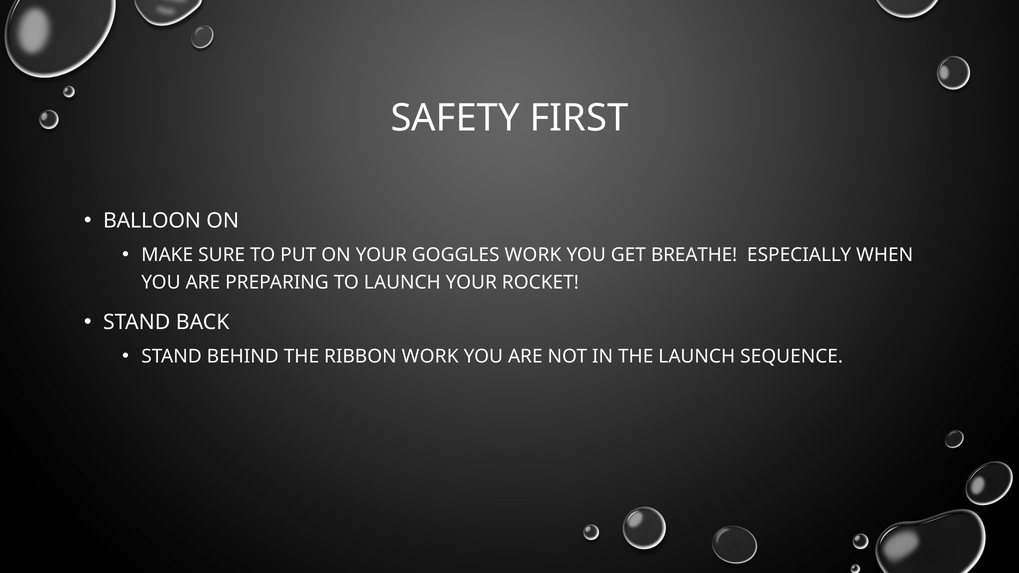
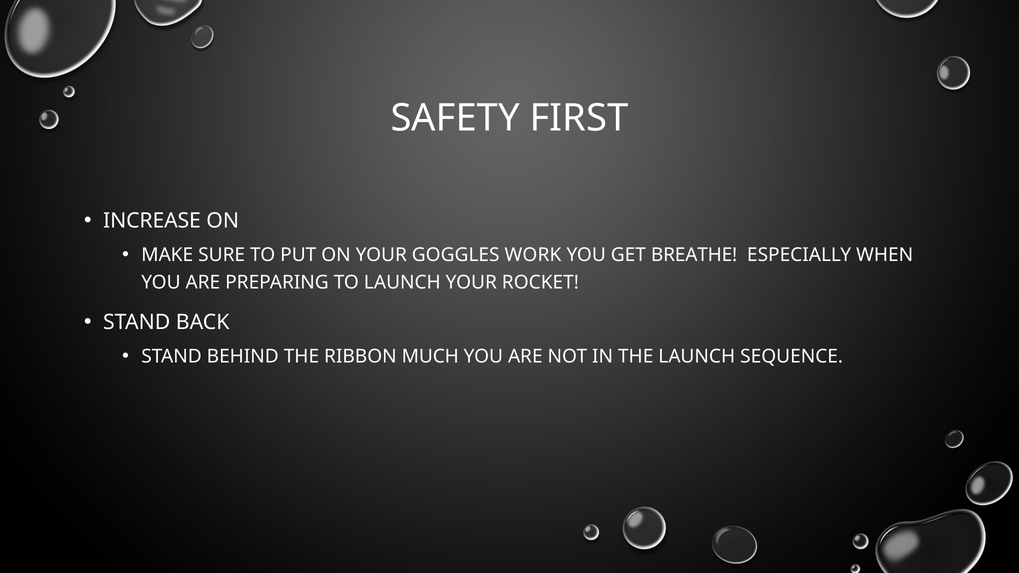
BALLOON: BALLOON -> INCREASE
RIBBON WORK: WORK -> MUCH
